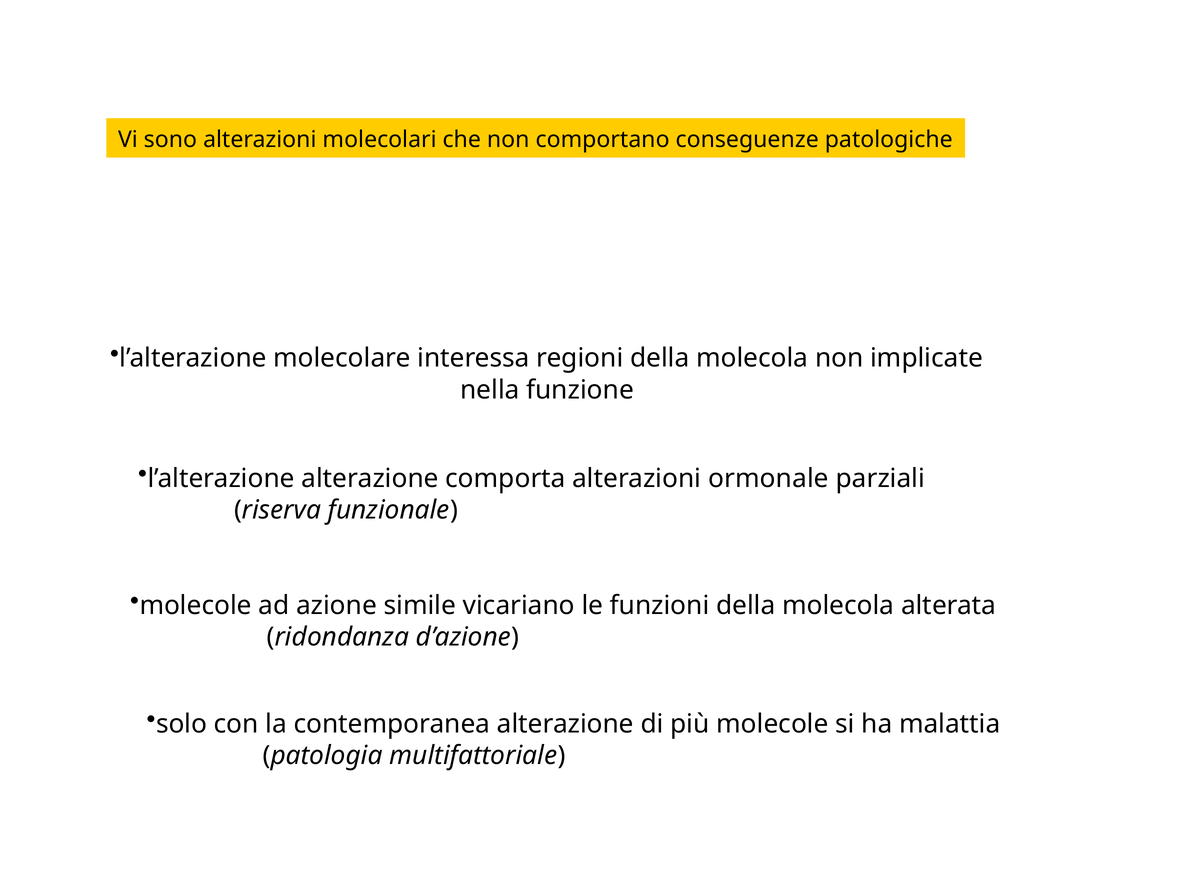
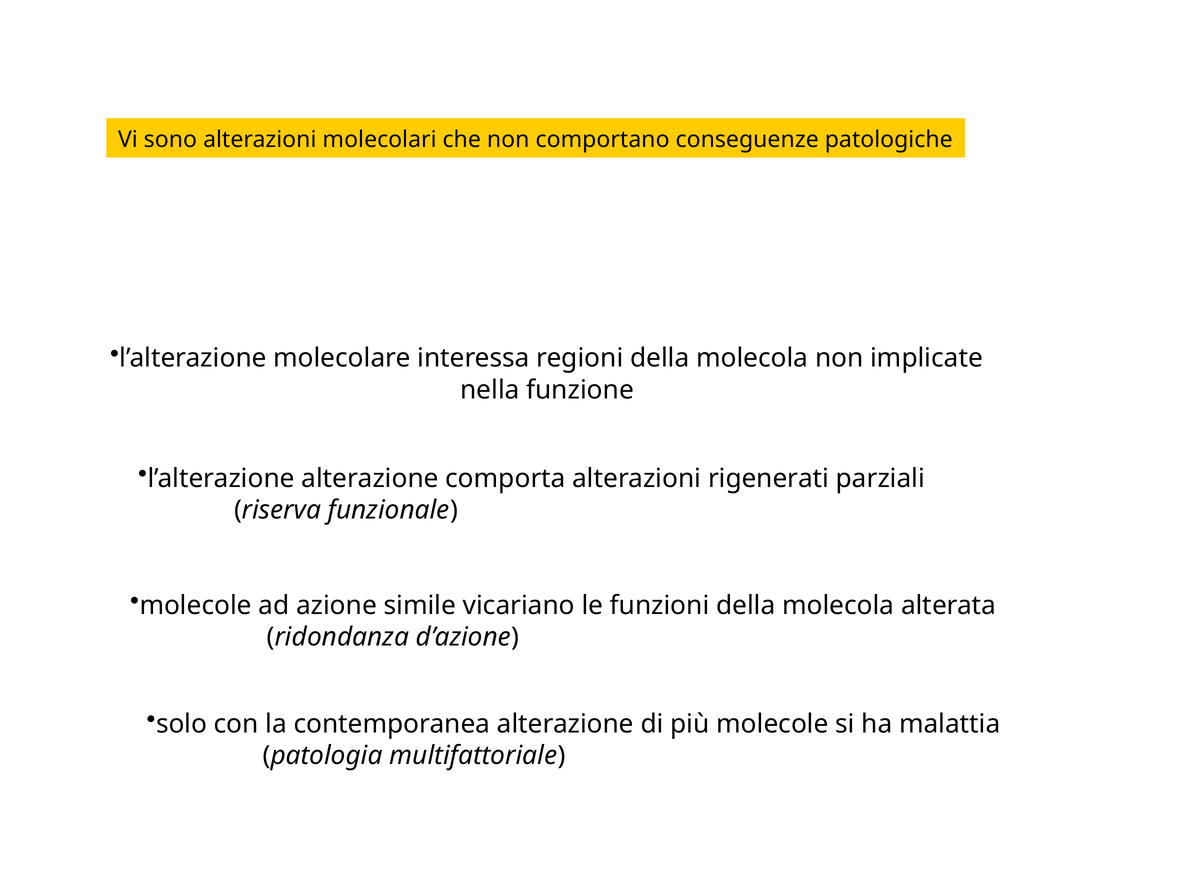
ormonale: ormonale -> rigenerati
